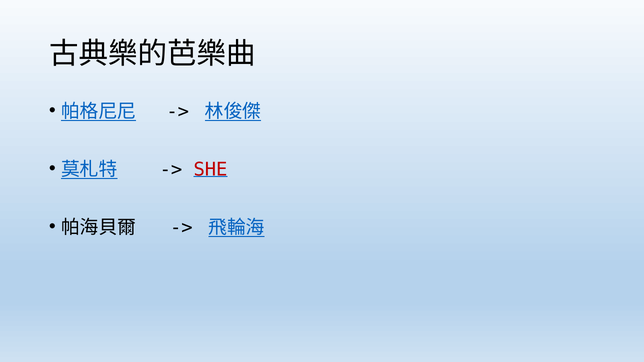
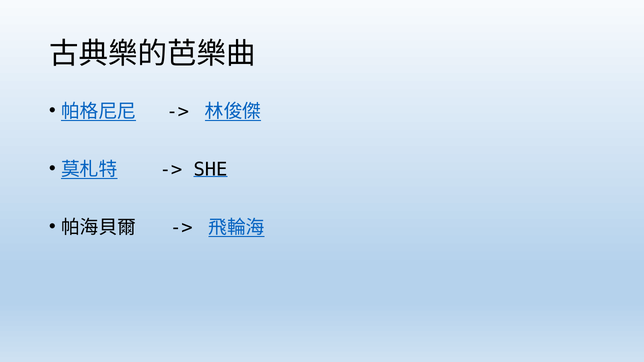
SHE colour: red -> black
